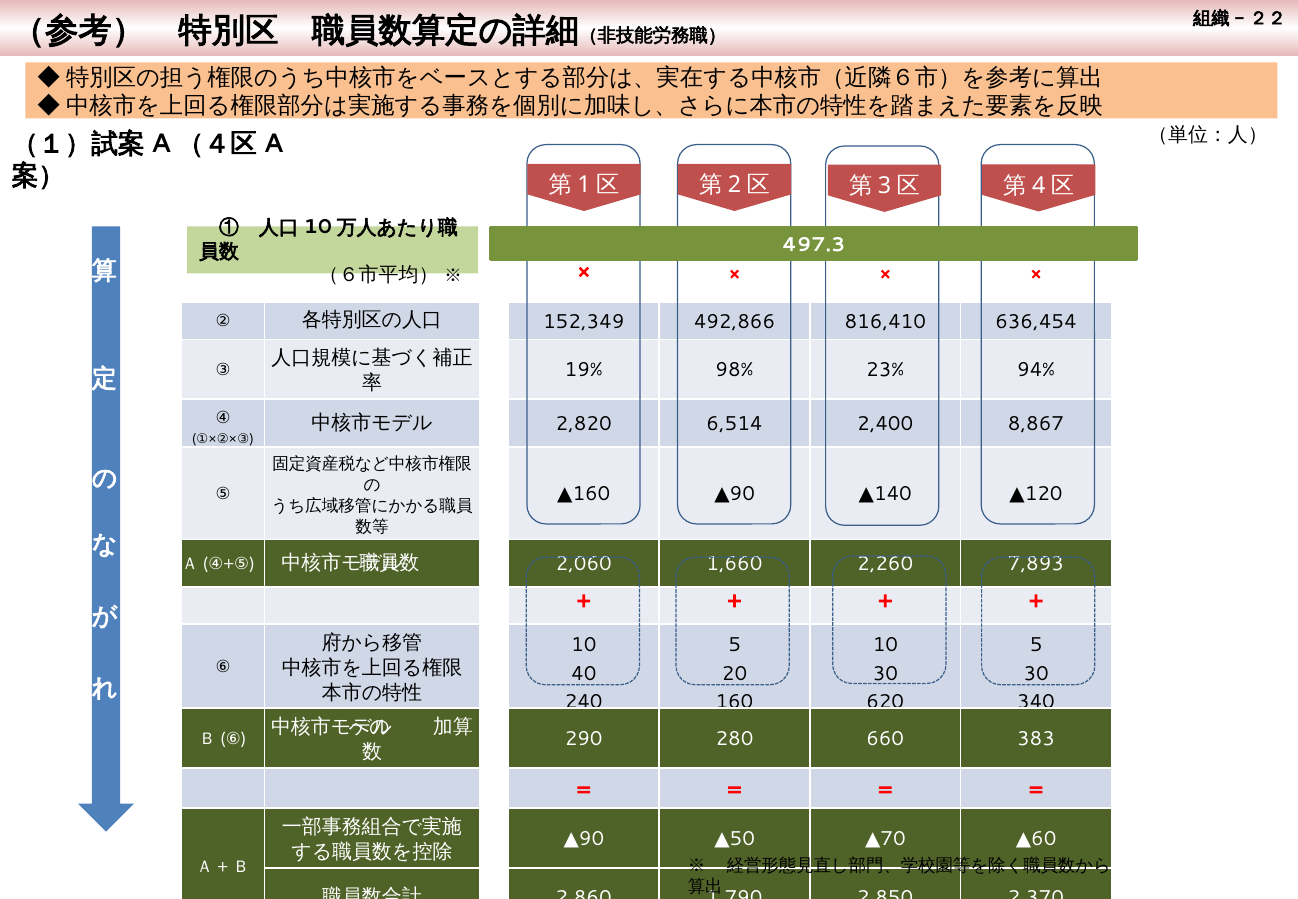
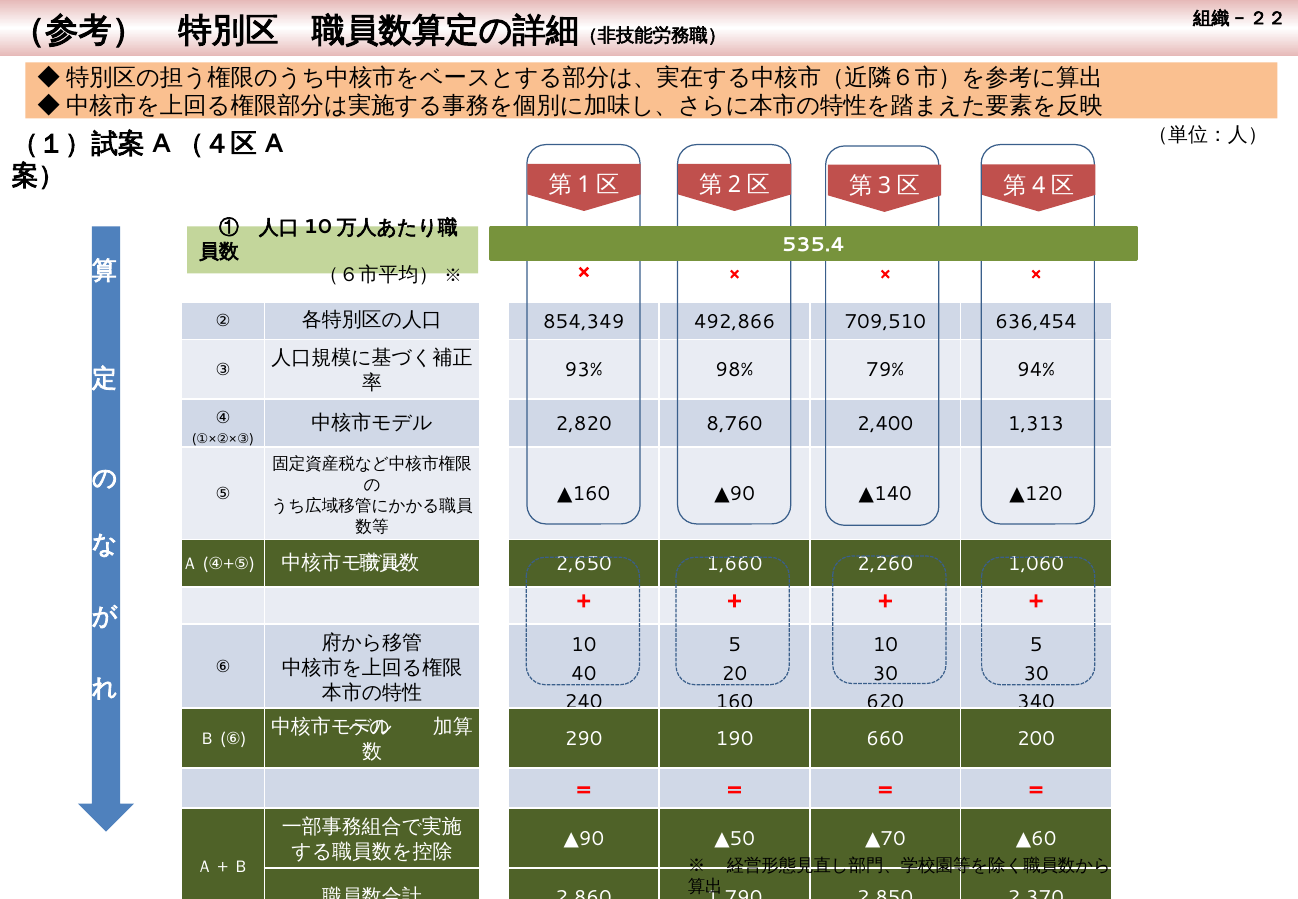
497.3: 497.3 -> 535.4
152,349: 152,349 -> 854,349
816,410: 816,410 -> 709,510
19%: 19% -> 93%
23%: 23% -> 79%
6,514: 6,514 -> 8,760
8,867: 8,867 -> 1,313
2,060: 2,060 -> 2,650
7,893: 7,893 -> 1,060
280: 280 -> 190
383: 383 -> 200
